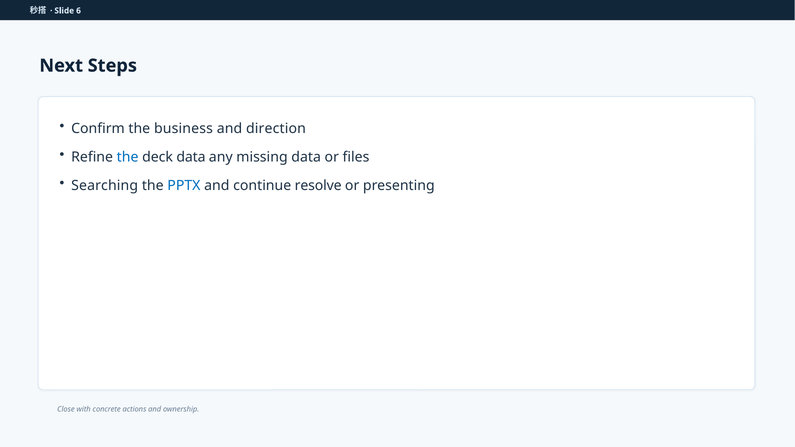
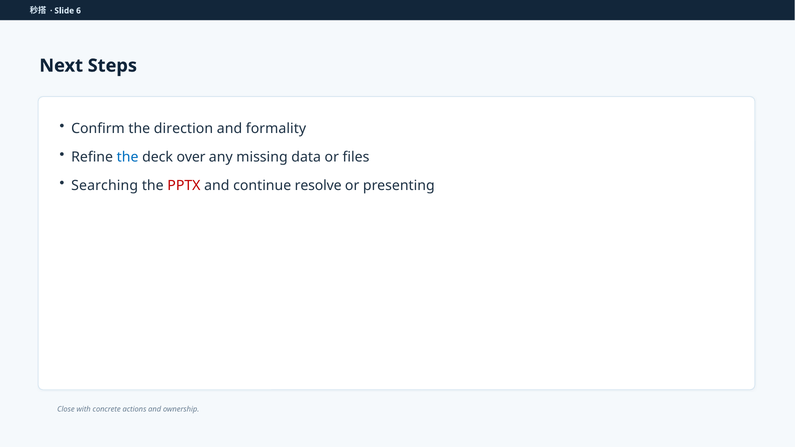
business: business -> direction
direction: direction -> formality
deck data: data -> over
PPTX colour: blue -> red
